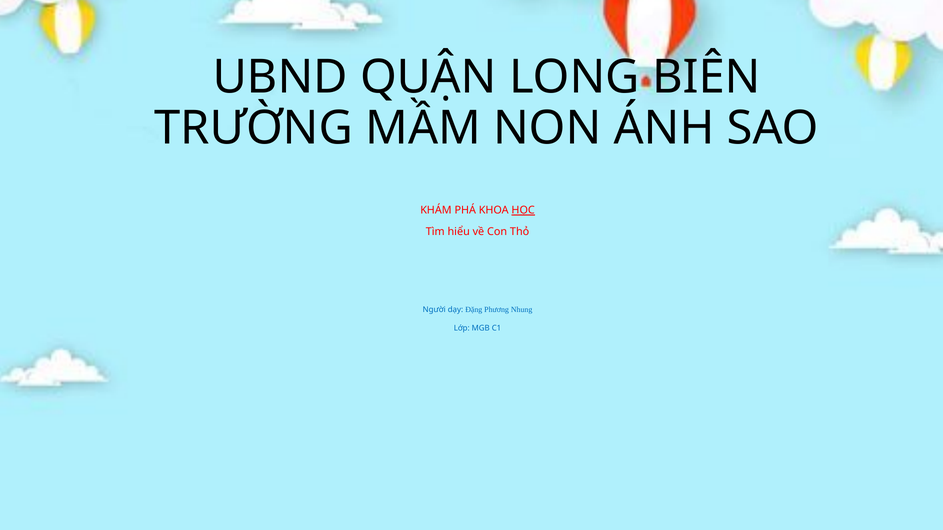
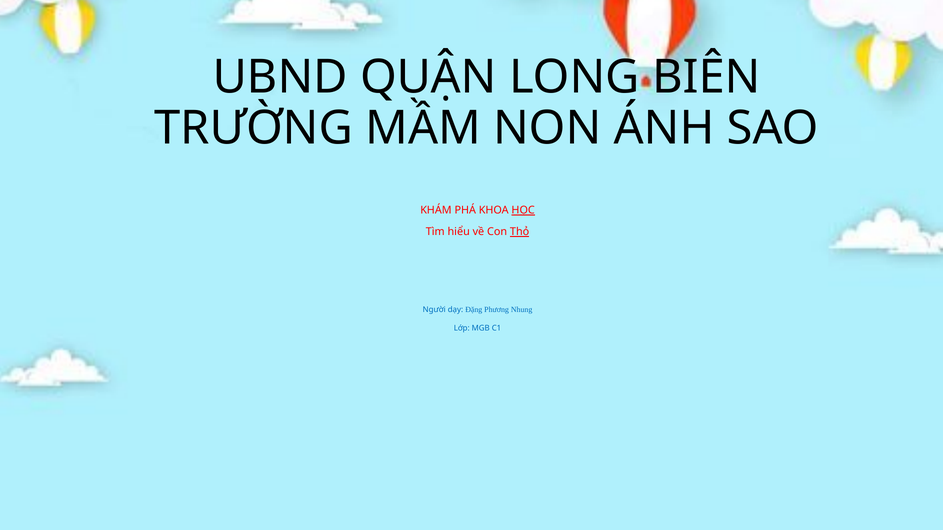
Thỏ underline: none -> present
